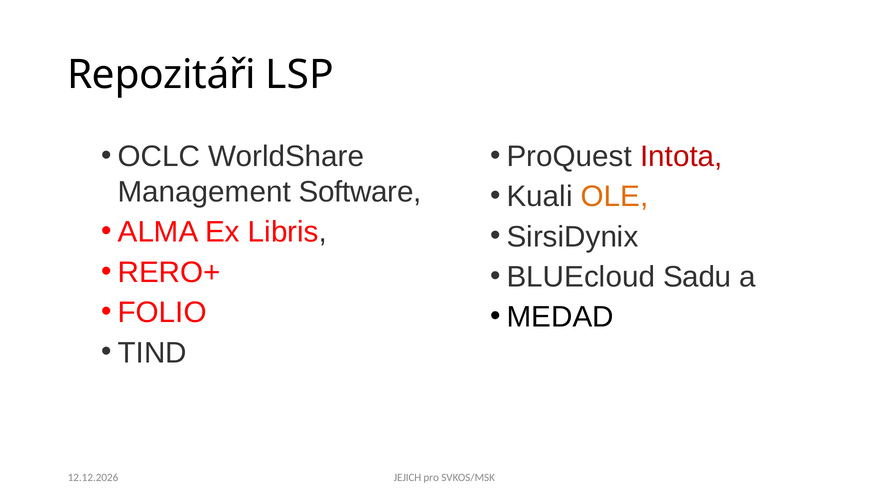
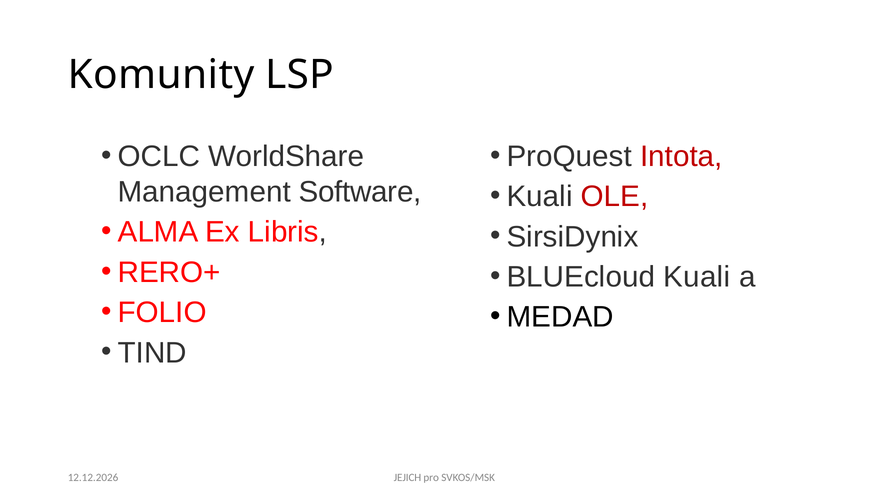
Repozitáři: Repozitáři -> Komunity
OLE colour: orange -> red
BLUEcloud Sadu: Sadu -> Kuali
